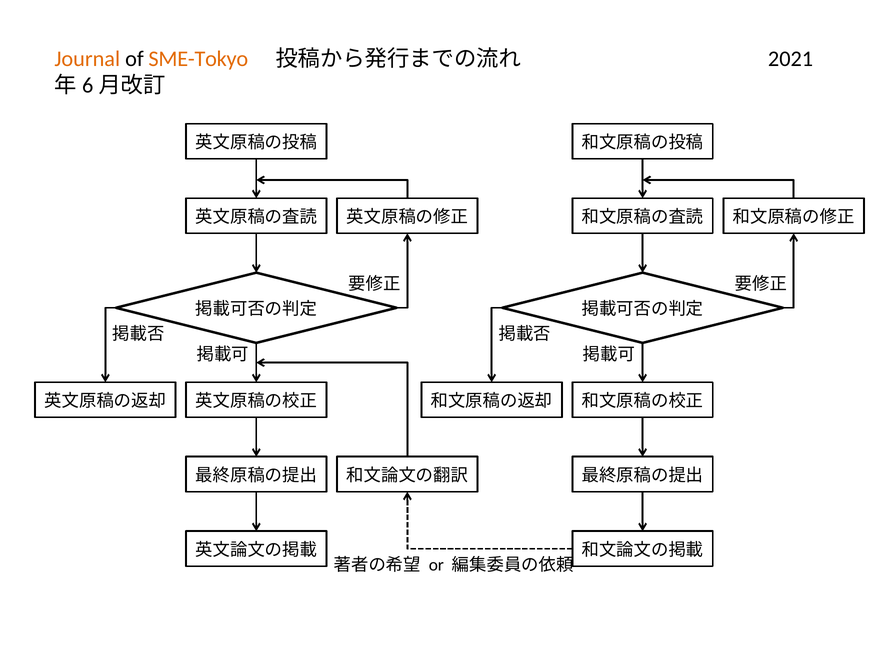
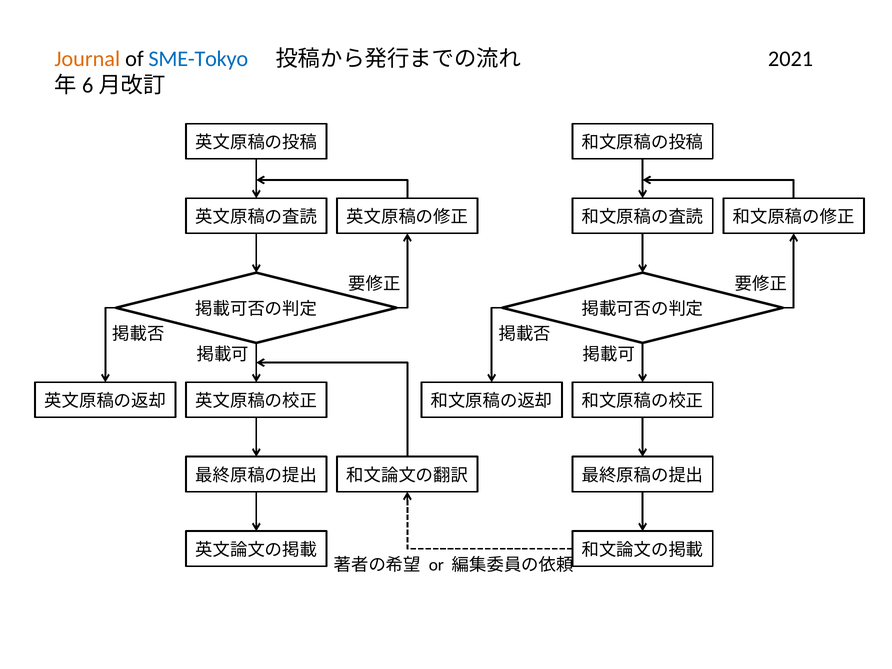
SME-Tokyo colour: orange -> blue
